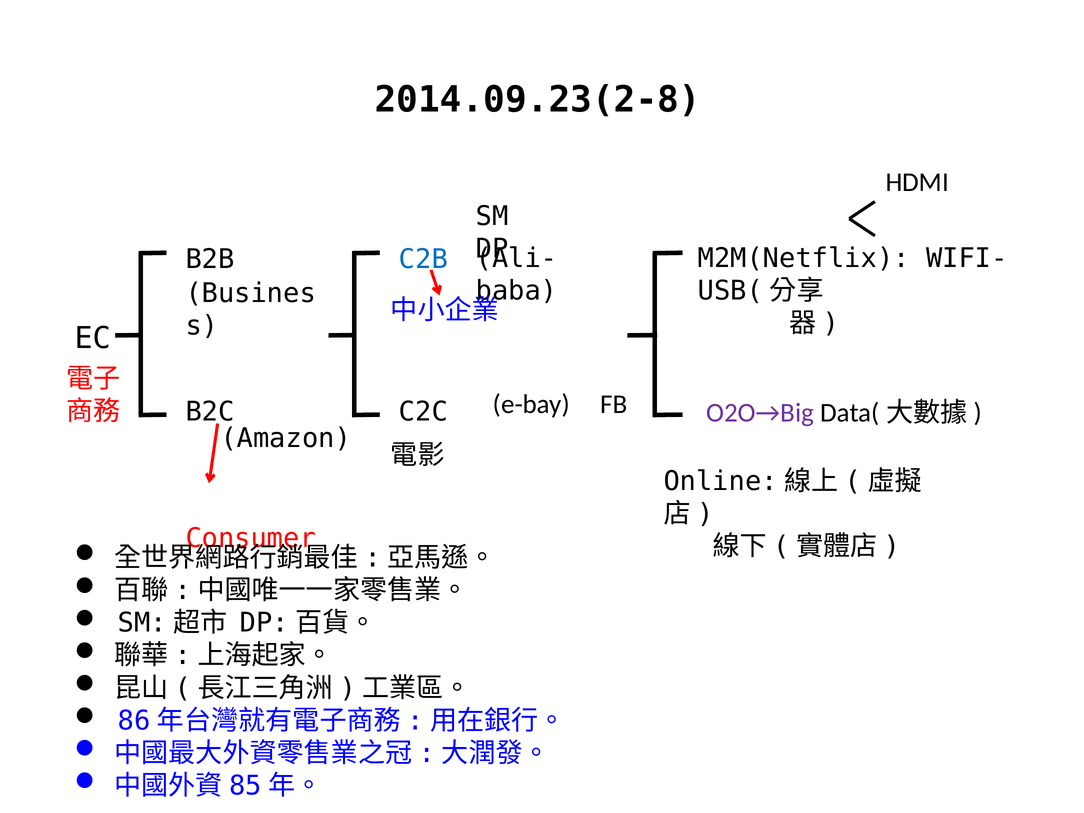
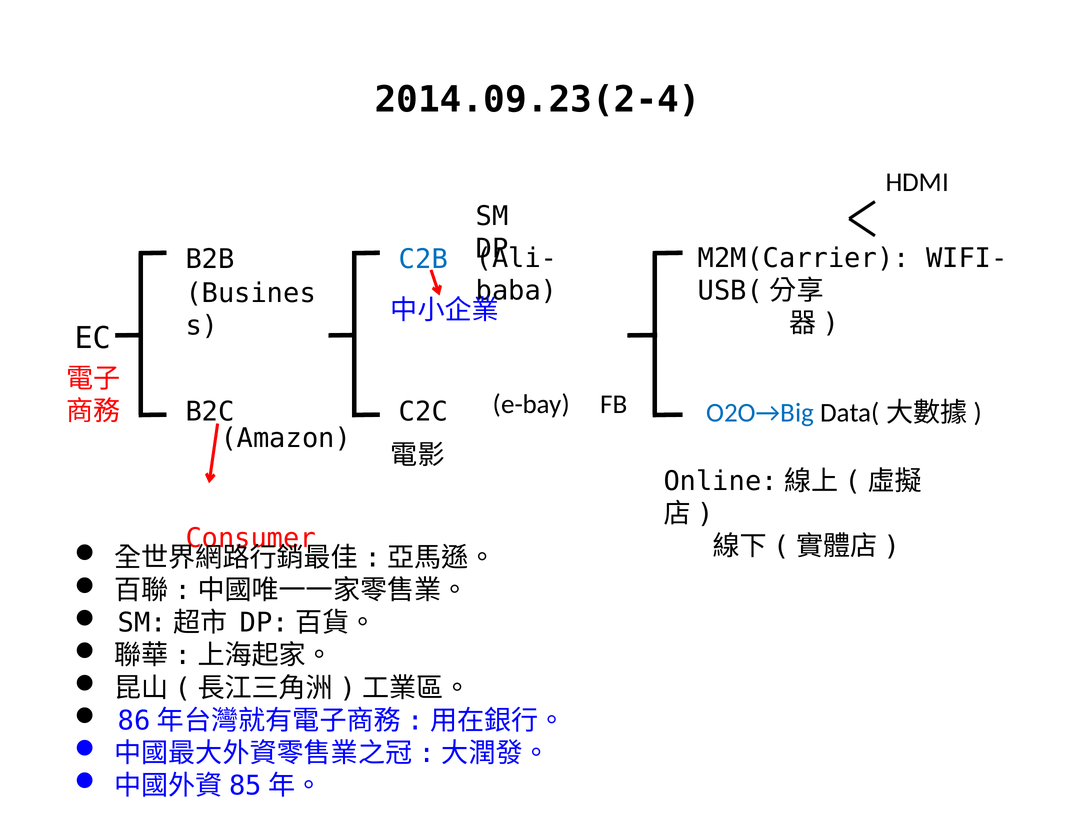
2014.09.23(2-8: 2014.09.23(2-8 -> 2014.09.23(2-4
M2M(Netflix: M2M(Netflix -> M2M(Carrier
O2O→Big colour: purple -> blue
